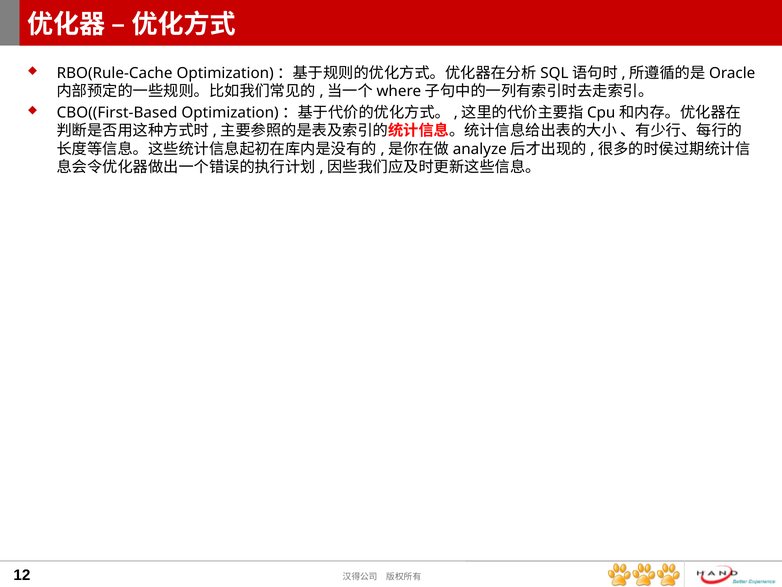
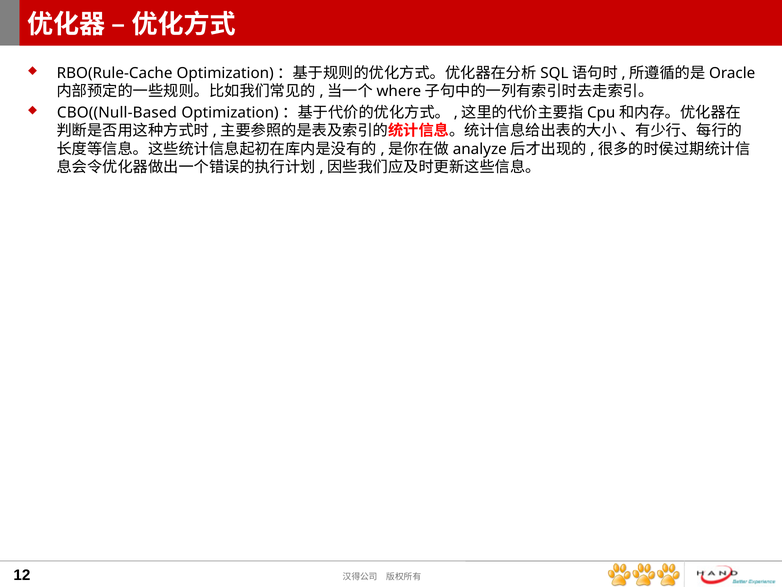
CBO((First-Based: CBO((First-Based -> CBO((Null-Based
